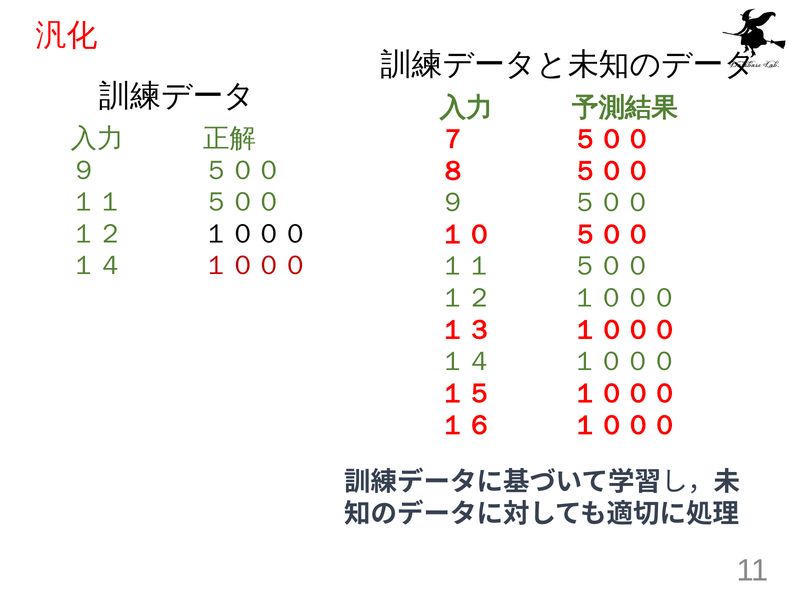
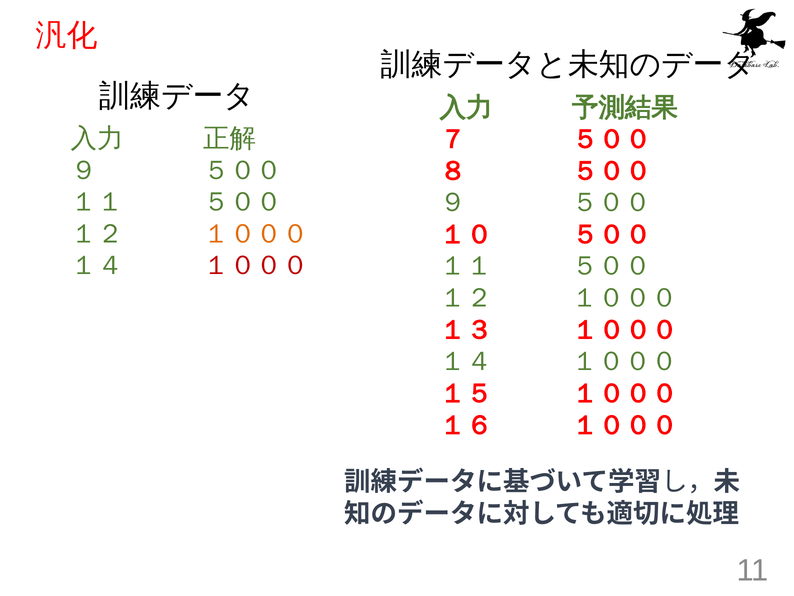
１０００ at (256, 234) colour: black -> orange
